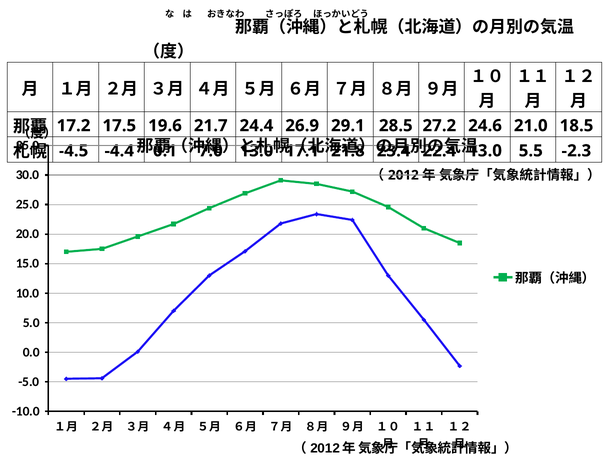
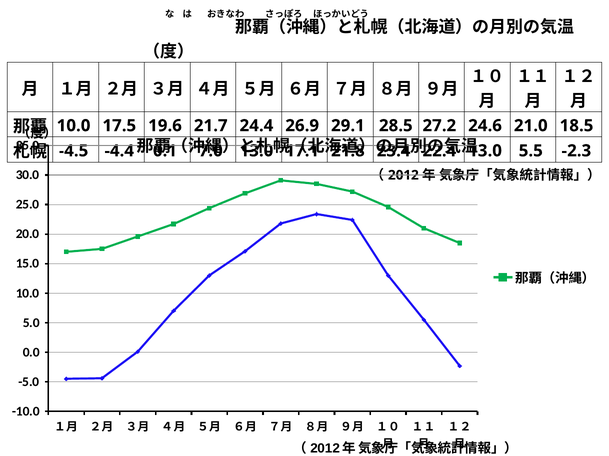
17.2 at (74, 126): 17.2 -> 10.0
